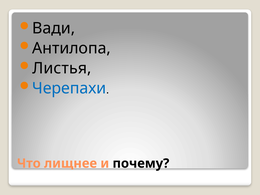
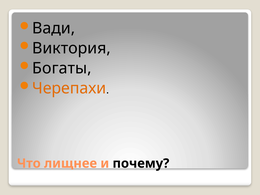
Антилопа: Антилопа -> Виктория
Листья: Листья -> Богаты
Черепахи colour: blue -> orange
